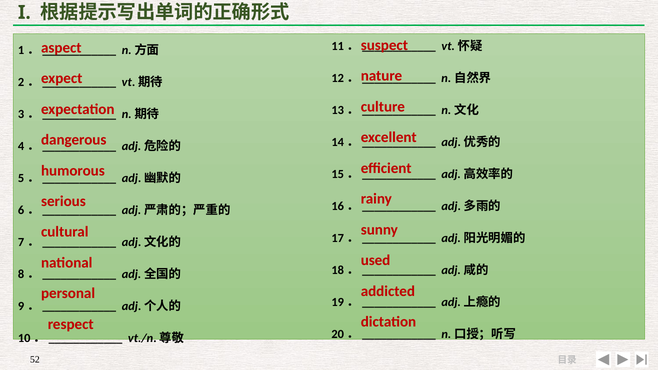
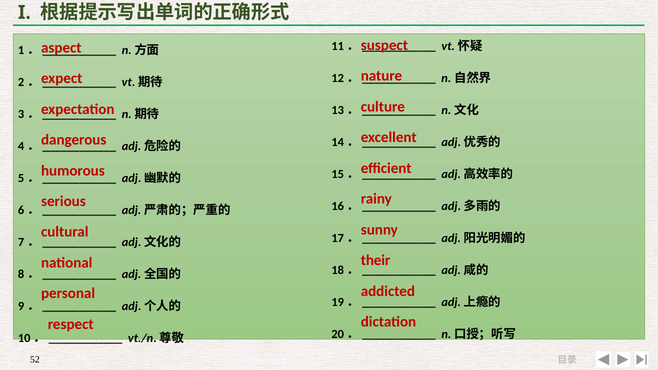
used: used -> their
